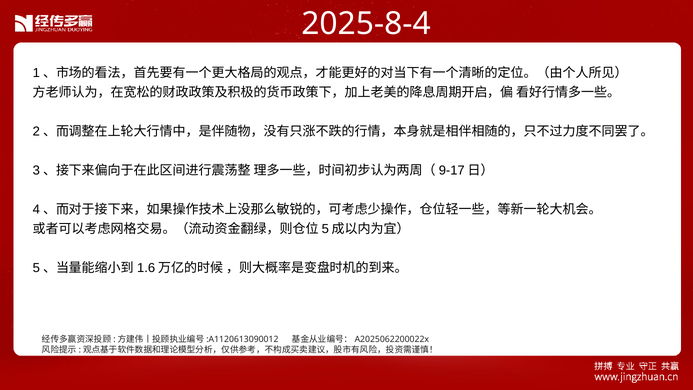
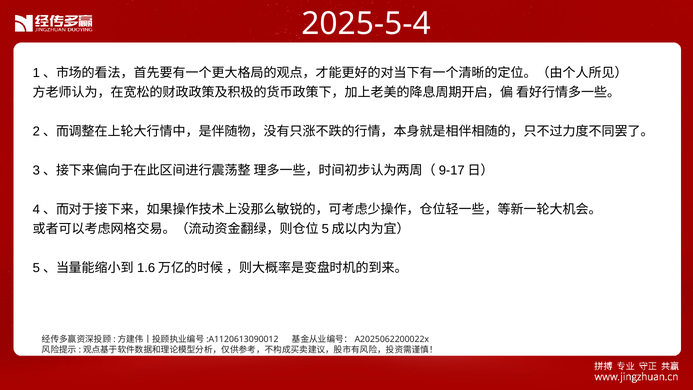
2025-8-4: 2025-8-4 -> 2025-5-4
